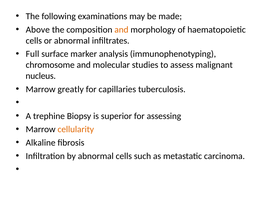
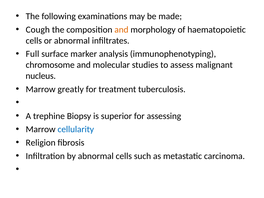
Above: Above -> Cough
capillaries: capillaries -> treatment
cellularity colour: orange -> blue
Alkaline: Alkaline -> Religion
